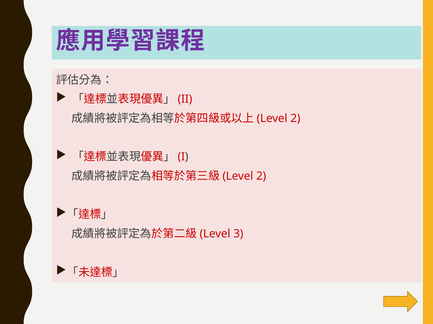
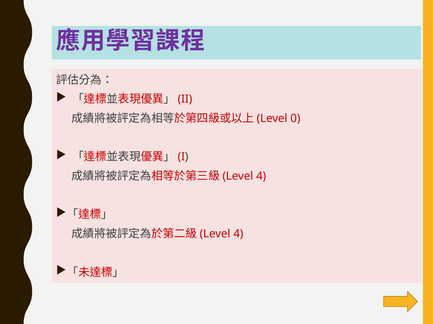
2 at (295, 119): 2 -> 0
2 at (261, 177): 2 -> 4
3 at (238, 234): 3 -> 4
